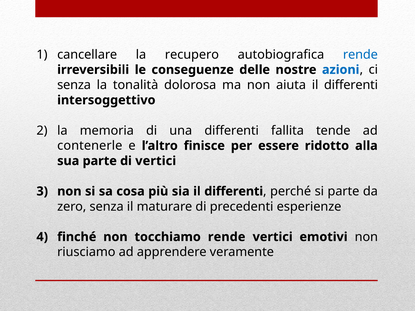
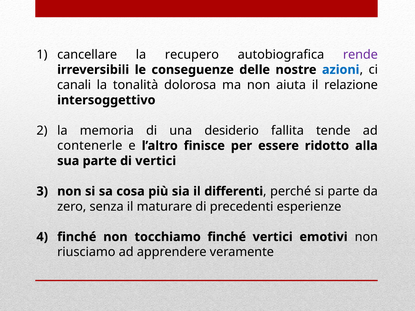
rende at (360, 55) colour: blue -> purple
senza at (74, 85): senza -> canali
aiuta il differenti: differenti -> relazione
una differenti: differenti -> desiderio
tocchiamo rende: rende -> finché
